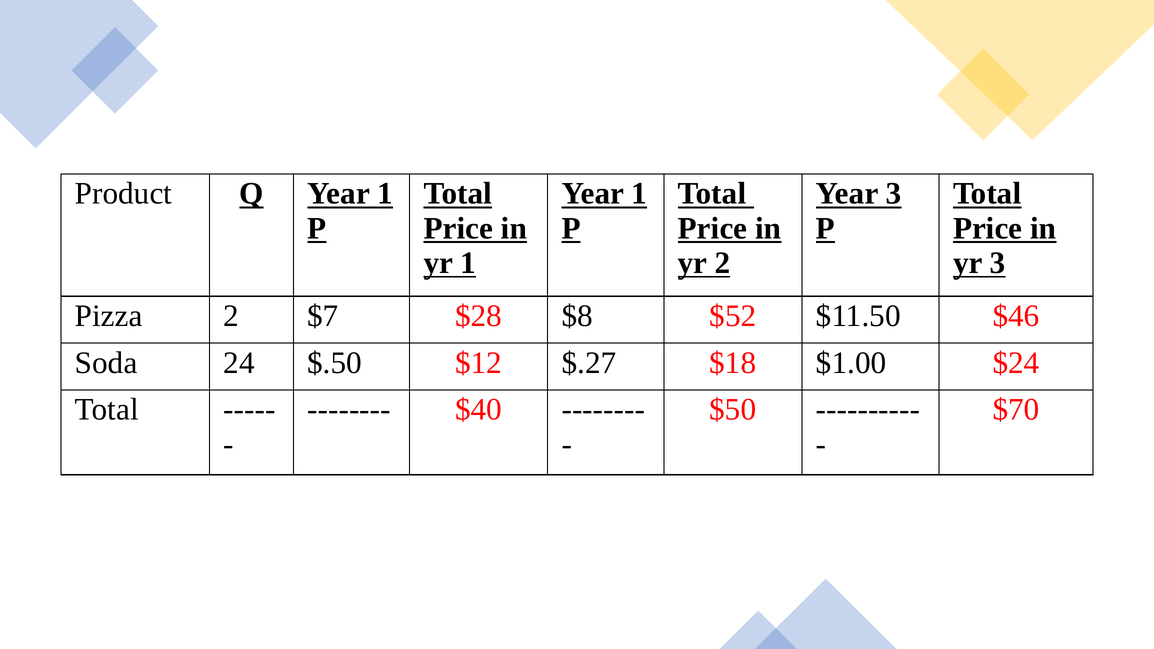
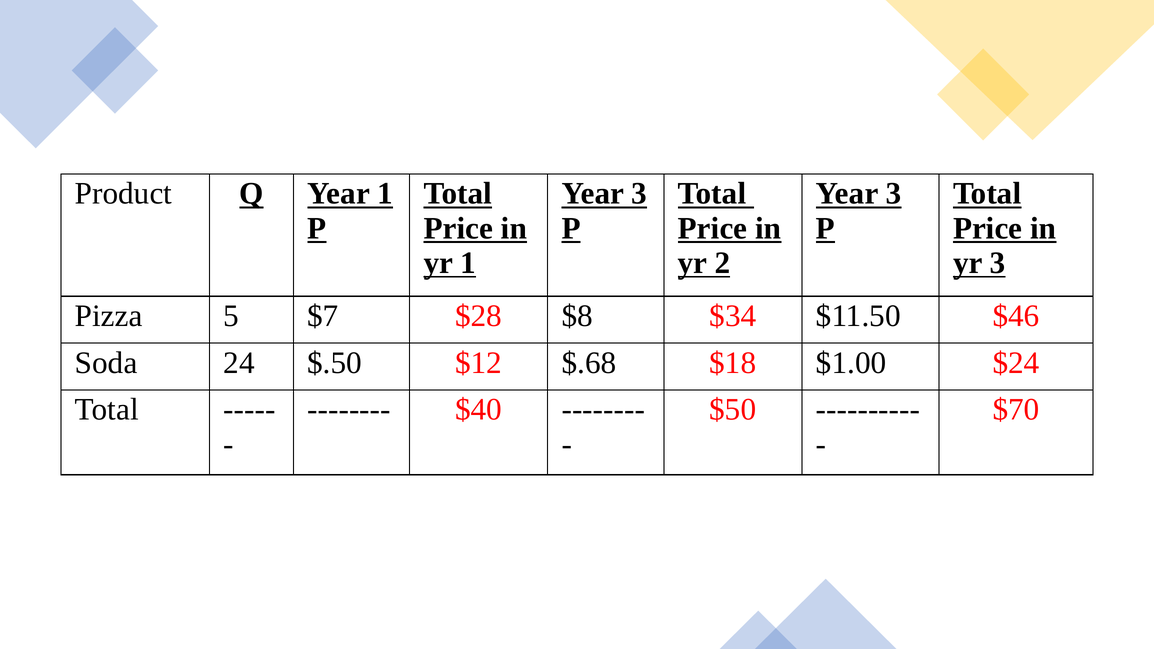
1 at (639, 194): 1 -> 3
Pizza 2: 2 -> 5
$52: $52 -> $34
$.27: $.27 -> $.68
